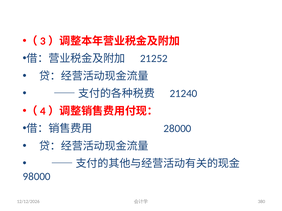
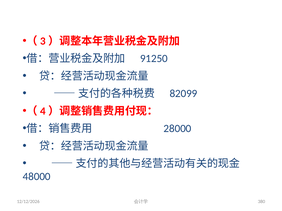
21252: 21252 -> 91250
21240: 21240 -> 82099
98000: 98000 -> 48000
